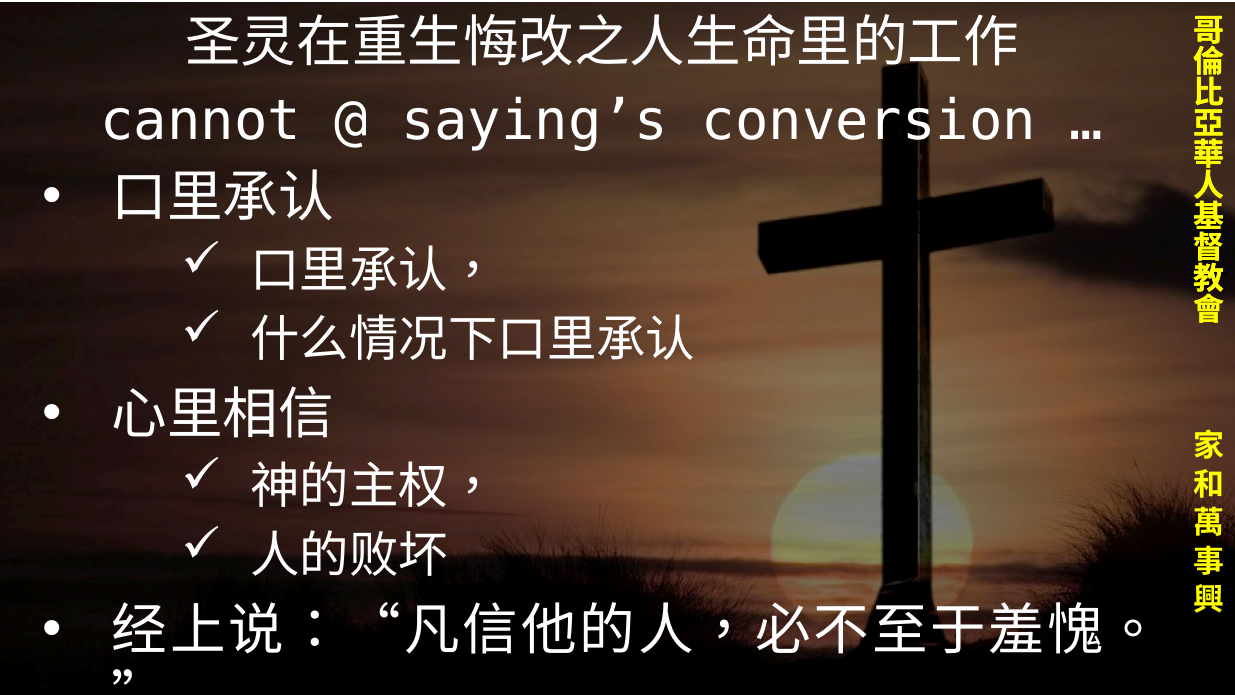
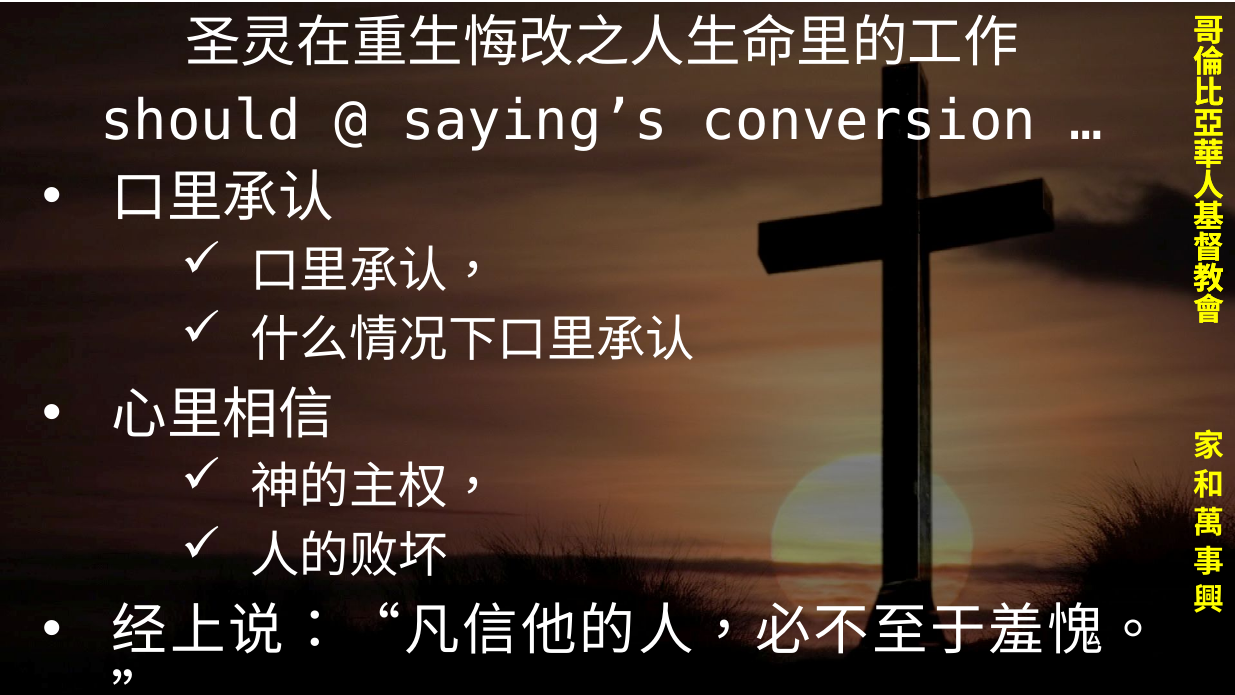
cannot: cannot -> should
